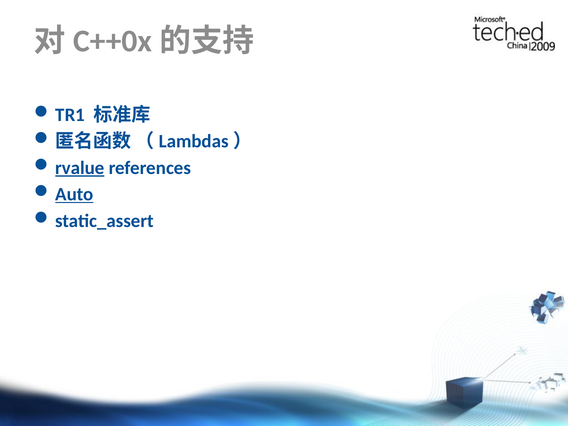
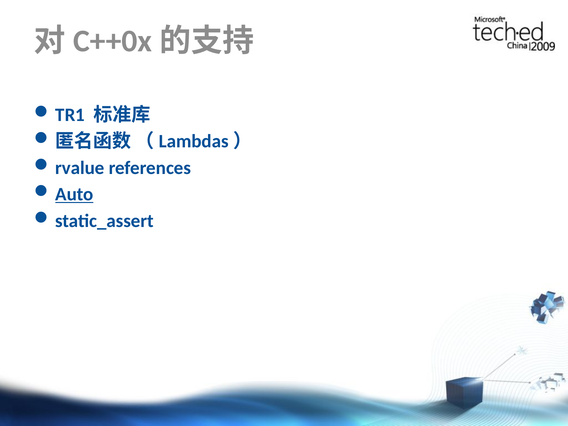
rvalue underline: present -> none
